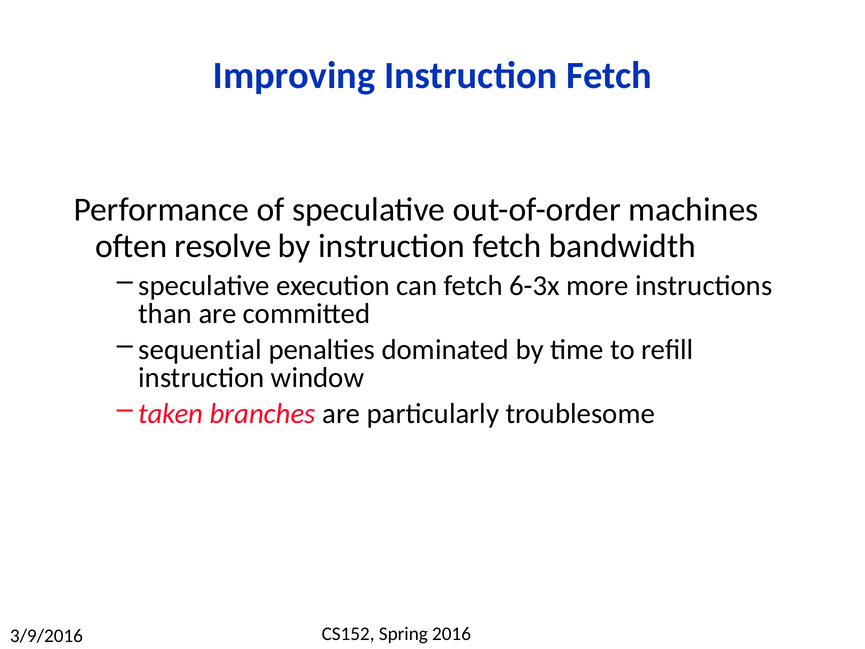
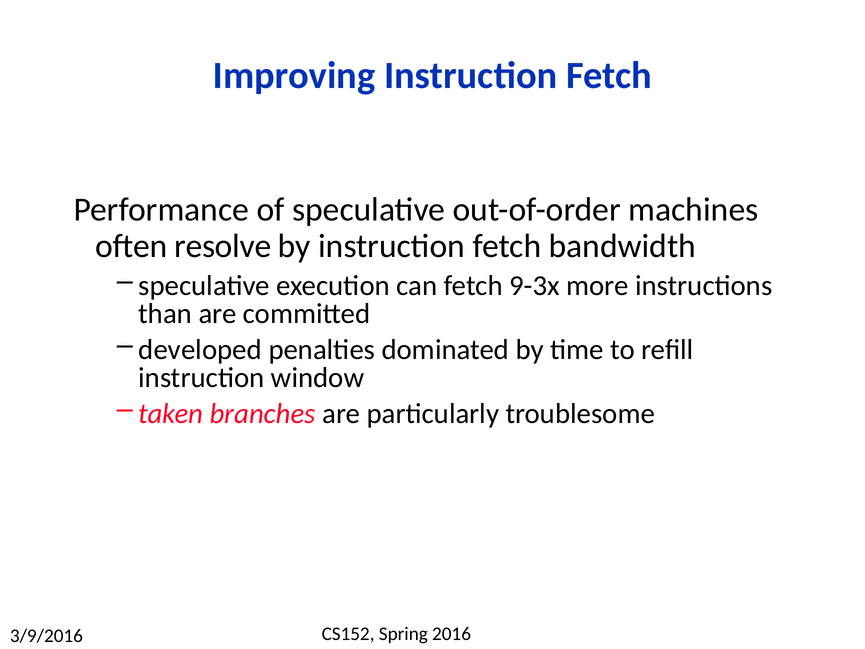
6-3x: 6-3x -> 9-3x
sequential: sequential -> developed
